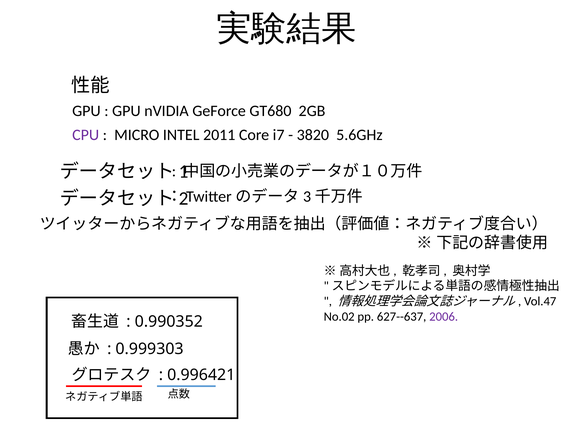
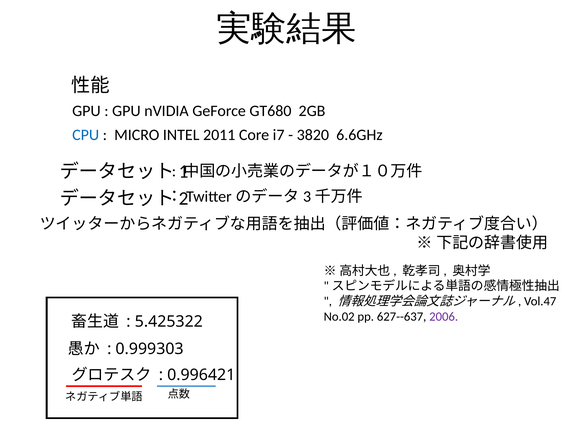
CPU colour: purple -> blue
5.6GHz: 5.6GHz -> 6.6GHz
0.990352: 0.990352 -> 5.425322
